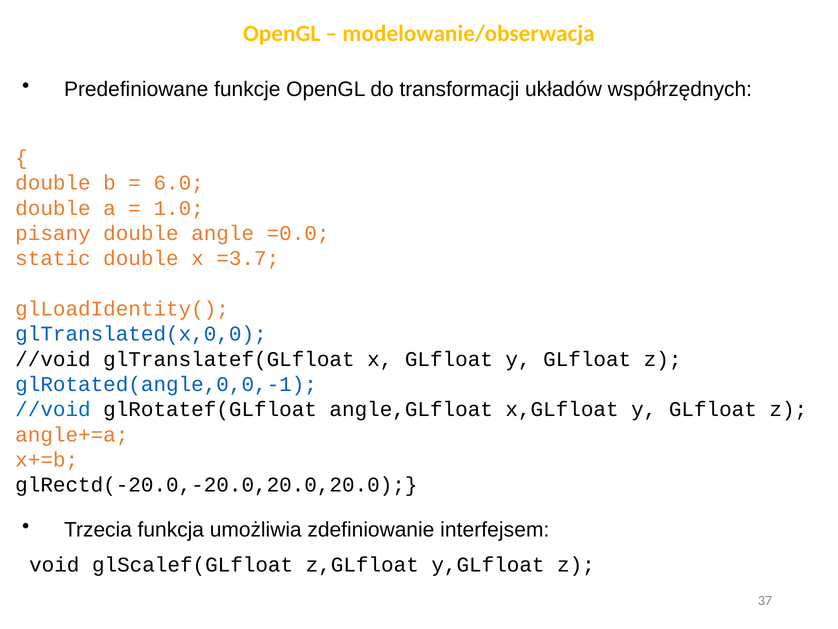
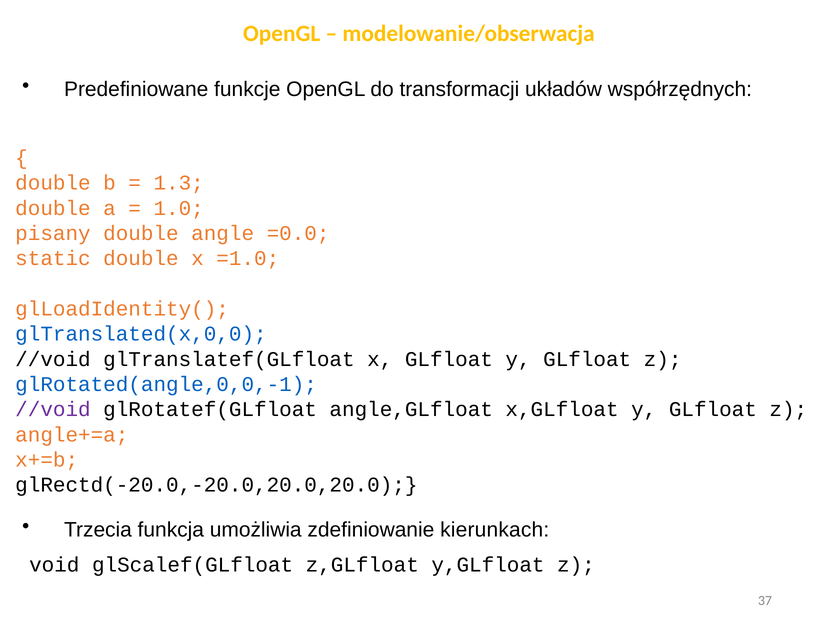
6.0: 6.0 -> 1.3
=3.7: =3.7 -> =1.0
//void at (53, 409) colour: blue -> purple
interfejsem: interfejsem -> kierunkach
